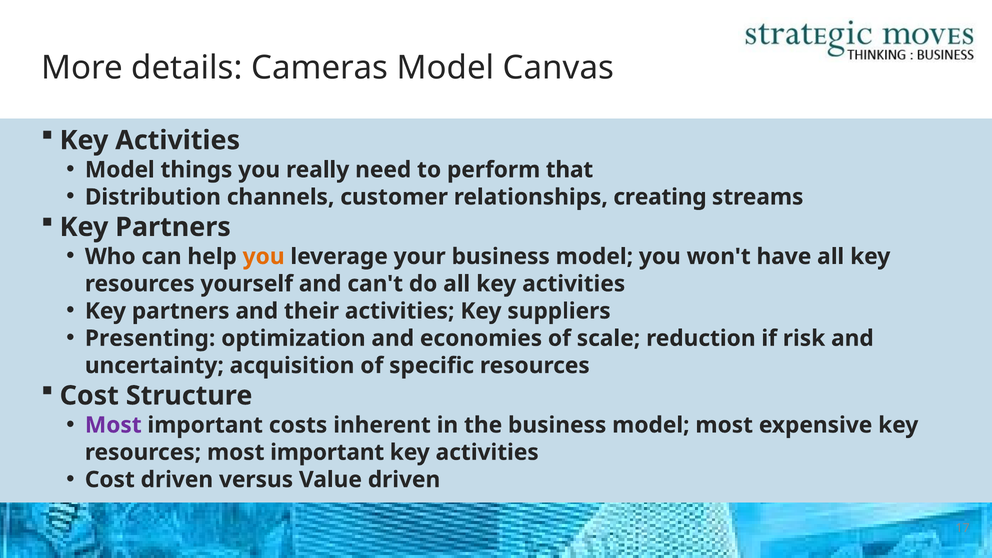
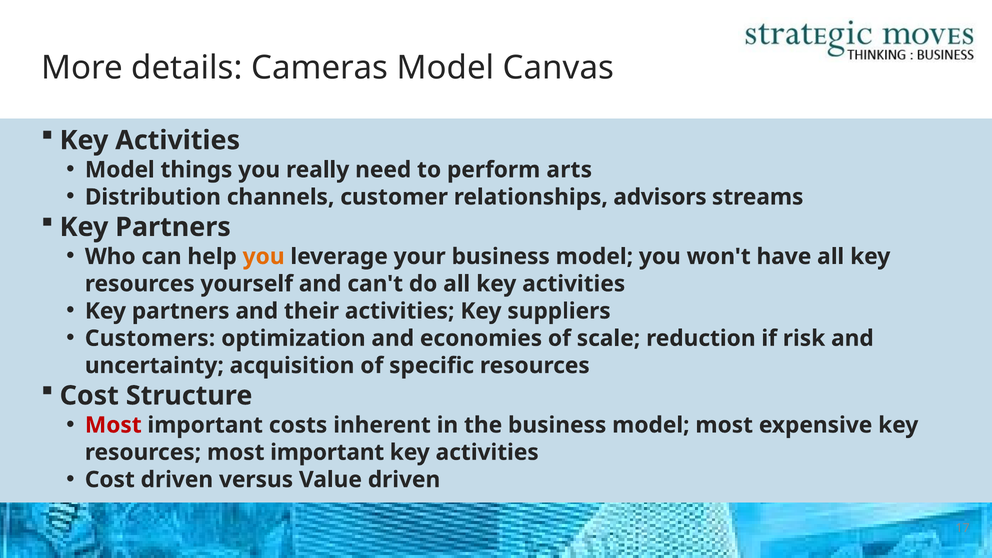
that: that -> arts
creating: creating -> advisors
Presenting: Presenting -> Customers
Most at (113, 425) colour: purple -> red
